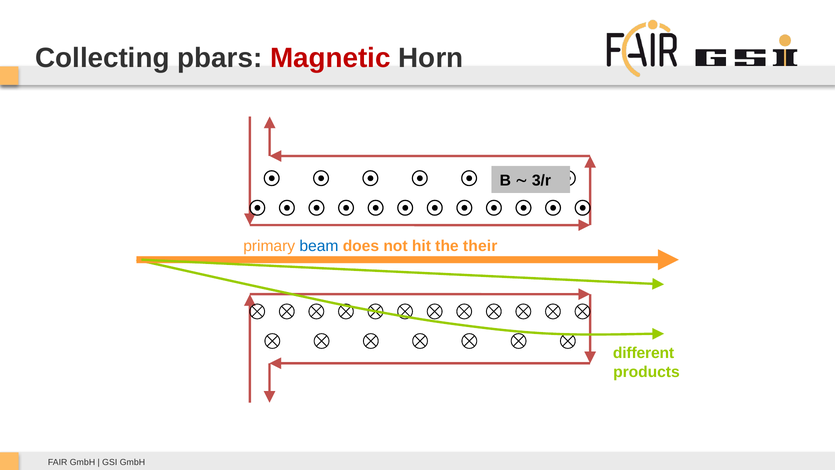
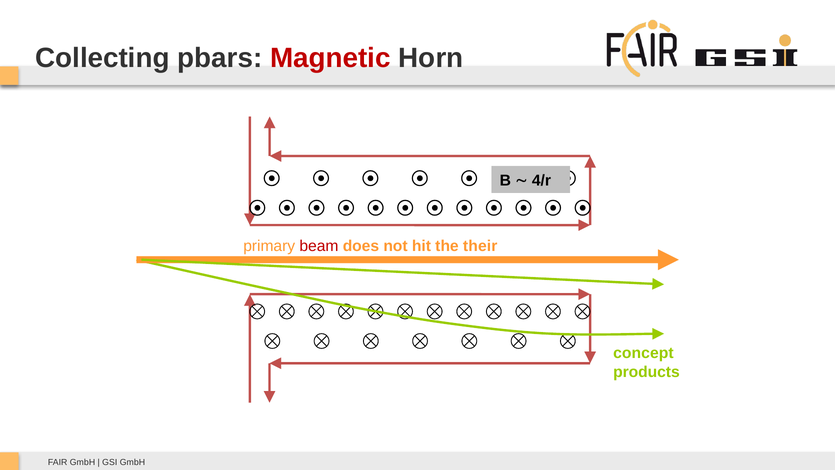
3/r: 3/r -> 4/r
beam colour: blue -> red
different: different -> concept
